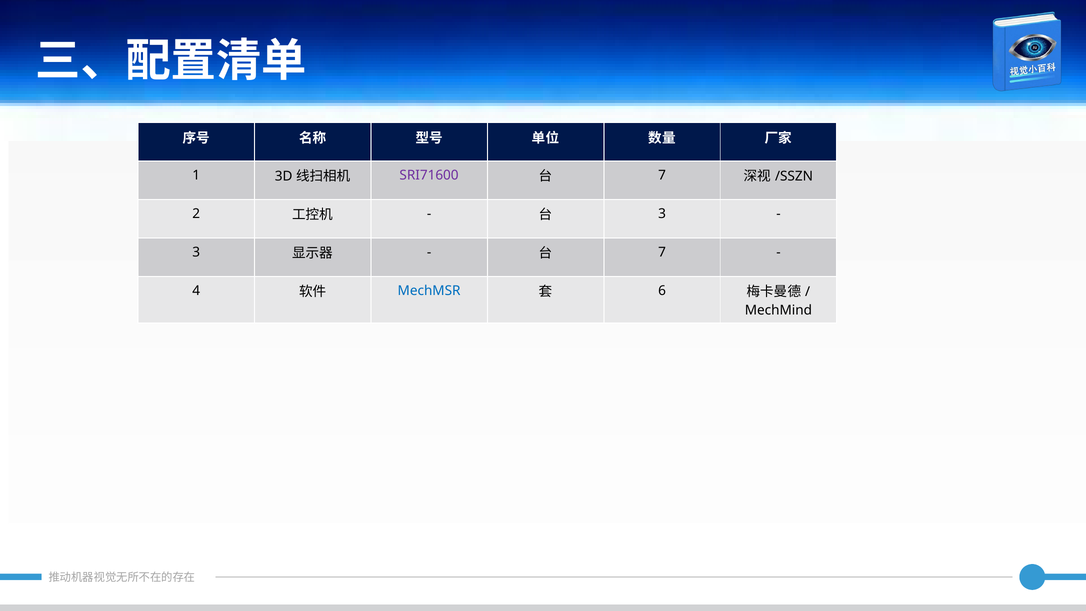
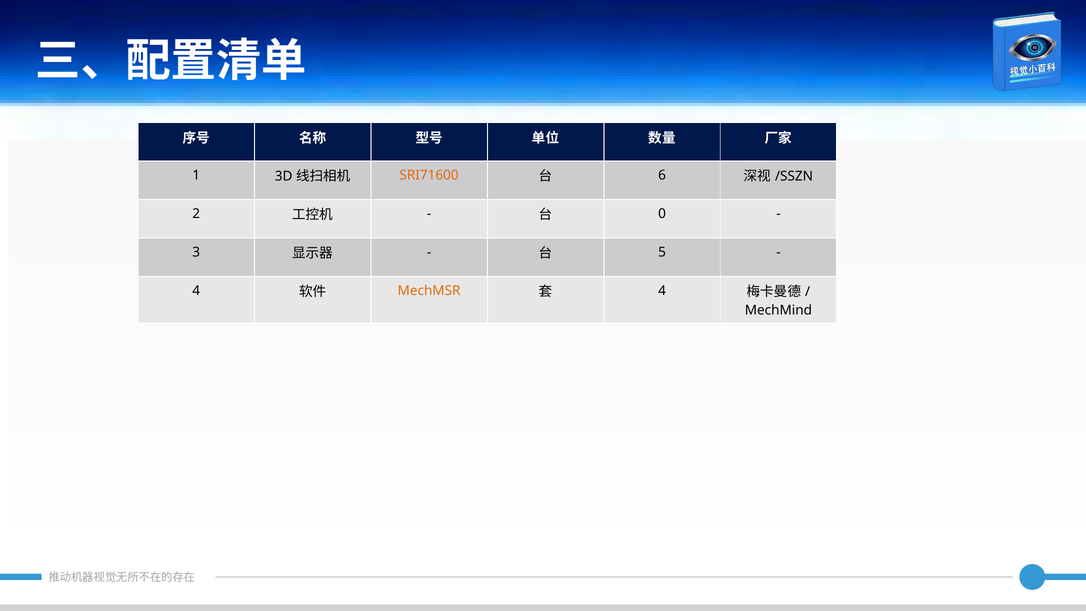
SRI71600 colour: purple -> orange
7 at (662, 175): 7 -> 6
3 at (662, 214): 3 -> 0
7 at (662, 252): 7 -> 5
MechMSR colour: blue -> orange
6 at (662, 291): 6 -> 4
